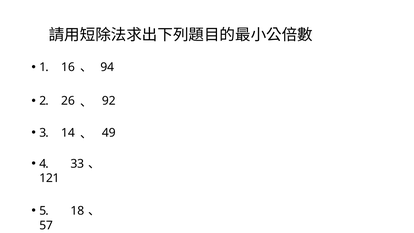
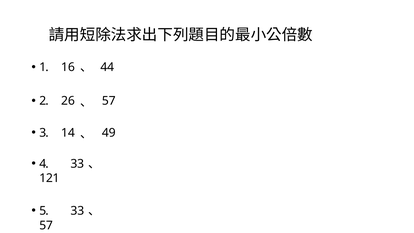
94: 94 -> 44
92 at (109, 101): 92 -> 57
5 18: 18 -> 33
